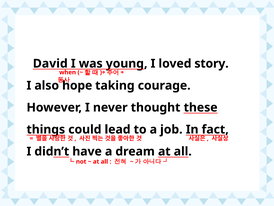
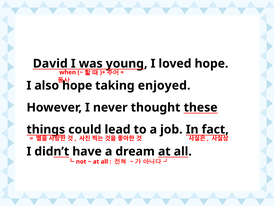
loved story: story -> hope
courage: courage -> enjoyed
